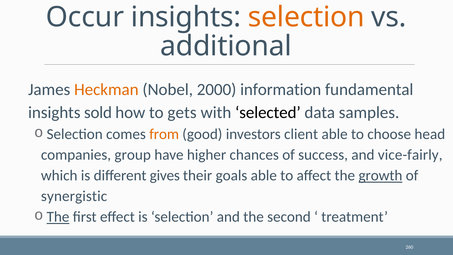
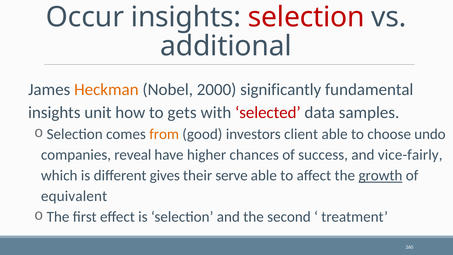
selection at (306, 17) colour: orange -> red
information: information -> significantly
sold: sold -> unit
selected colour: black -> red
head: head -> undo
group: group -> reveal
goals: goals -> serve
synergistic: synergistic -> equivalent
The at (58, 217) underline: present -> none
